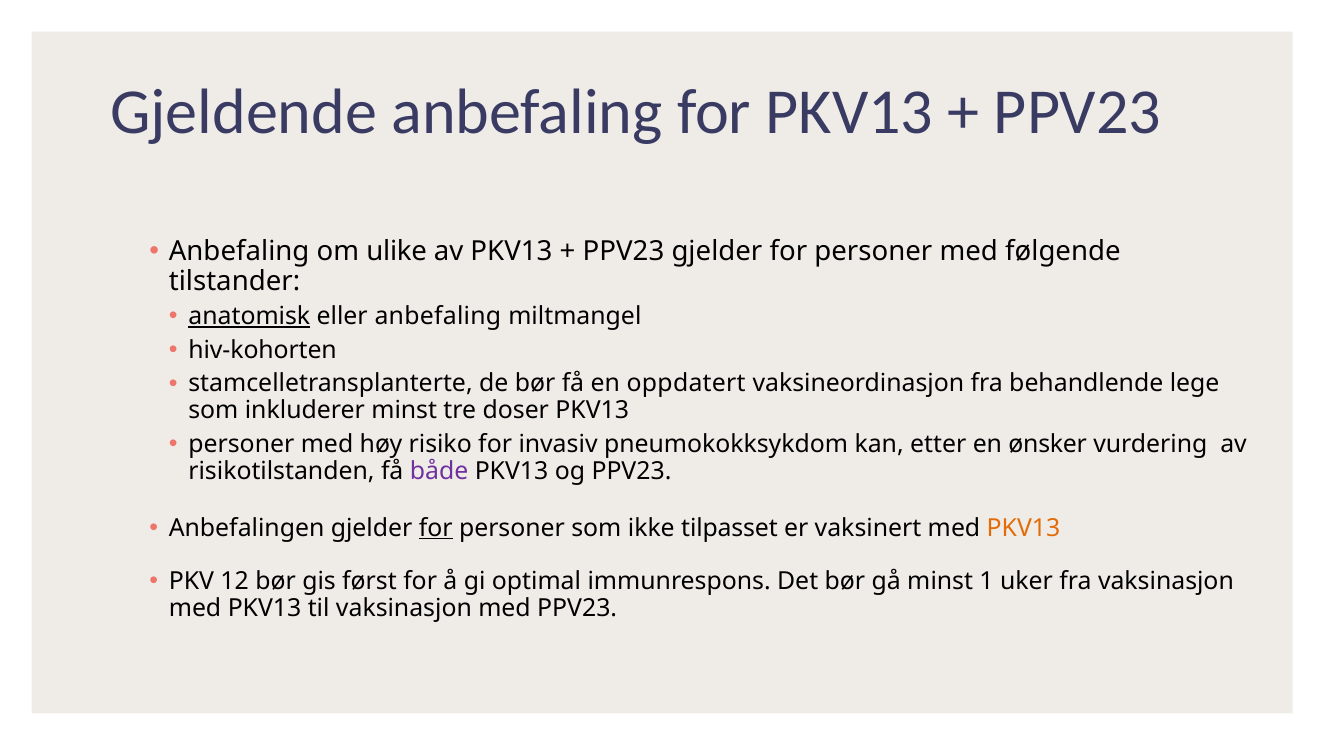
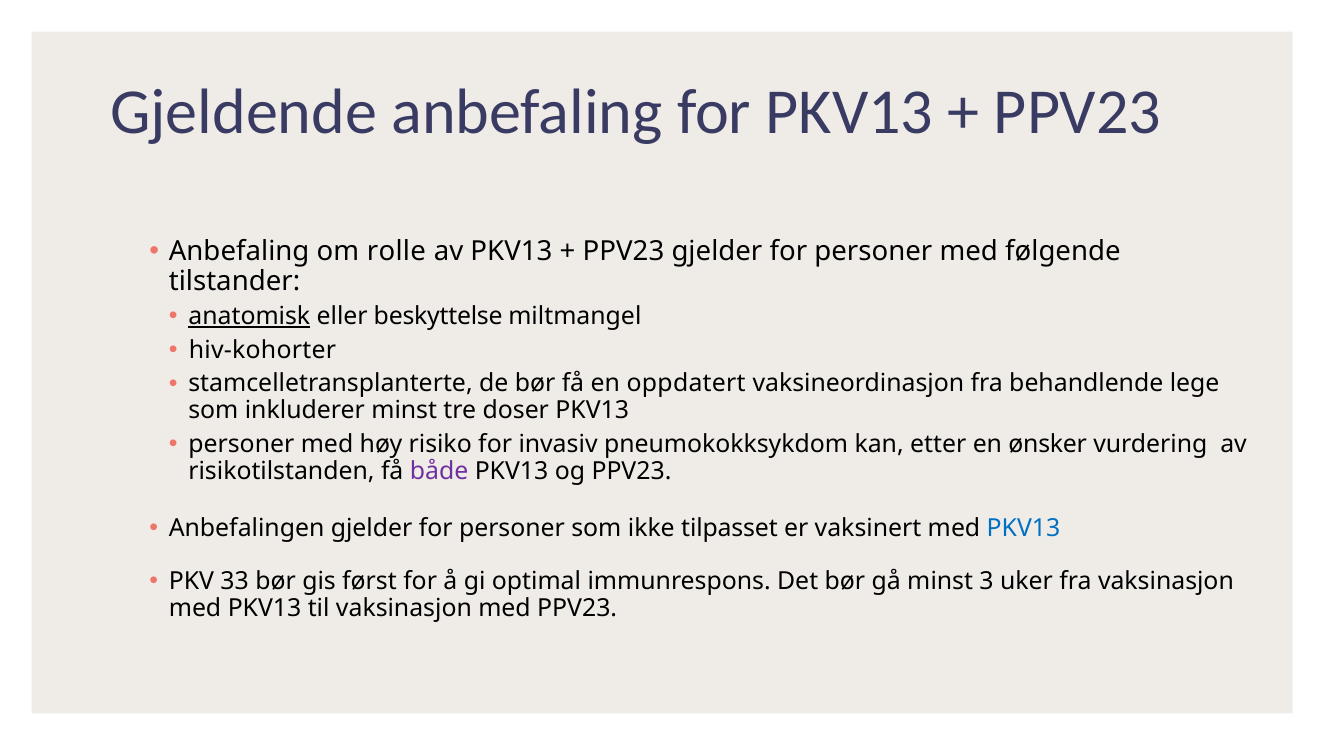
ulike: ulike -> rolle
eller anbefaling: anbefaling -> beskyttelse
hiv-kohorten: hiv-kohorten -> hiv-kohorter
for at (436, 528) underline: present -> none
PKV13 at (1024, 528) colour: orange -> blue
12: 12 -> 33
1: 1 -> 3
